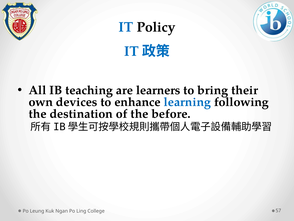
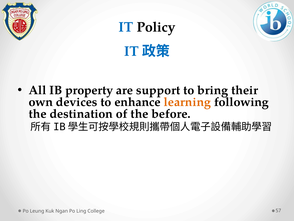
teaching: teaching -> property
learners: learners -> support
learning colour: blue -> orange
